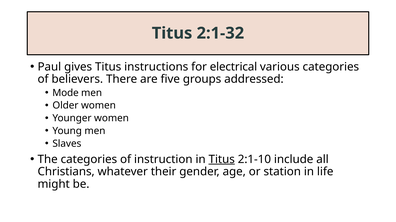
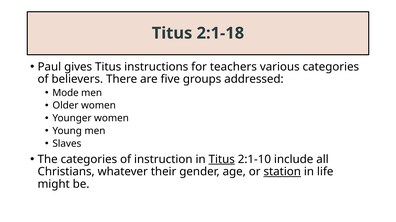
2:1-32: 2:1-32 -> 2:1-18
electrical: electrical -> teachers
station underline: none -> present
